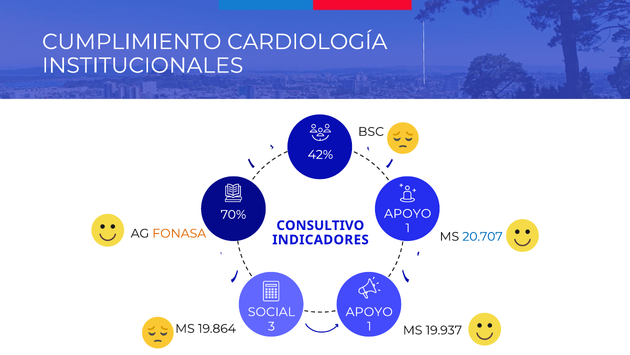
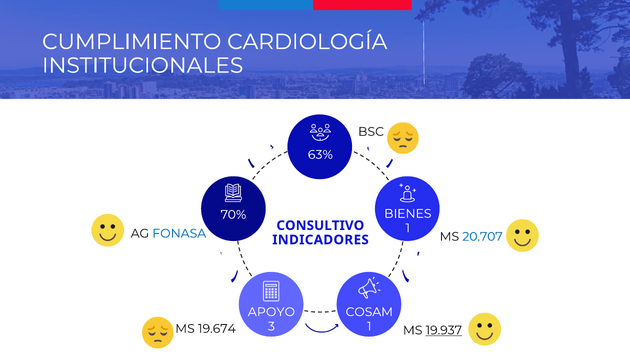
42%: 42% -> 63%
APOYO at (408, 213): APOYO -> BIENES
FONASA colour: orange -> blue
SOCIAL: SOCIAL -> APOYO
APOYO at (369, 311): APOYO -> COSAM
19.864: 19.864 -> 19.674
19.937 underline: none -> present
